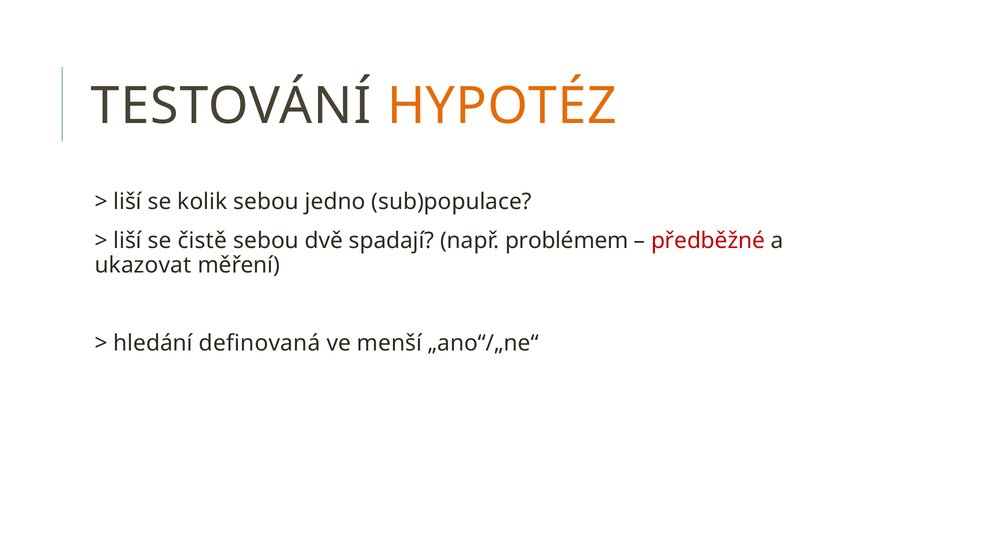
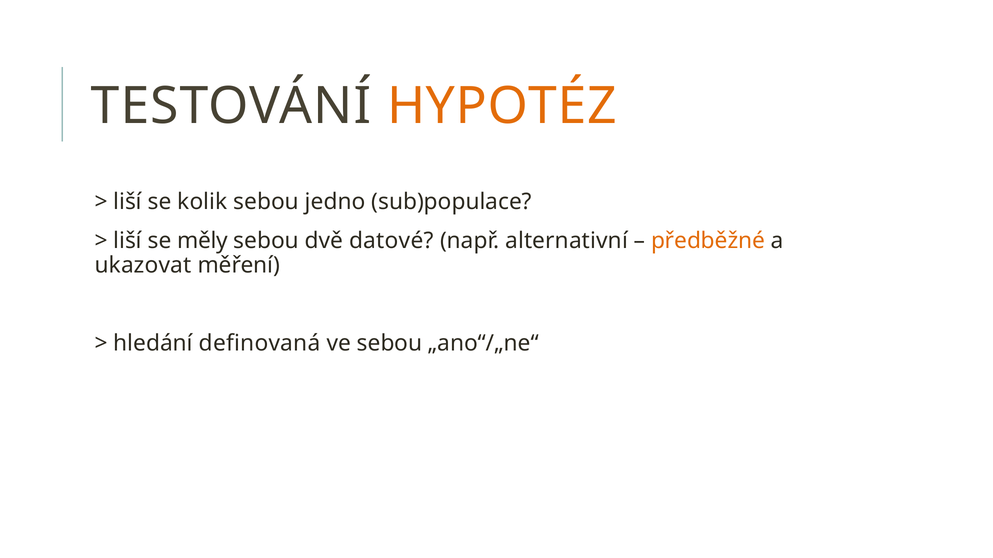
čistě: čistě -> měly
spadají: spadají -> datové
problémem: problémem -> alternativní
předběžné colour: red -> orange
ve menší: menší -> sebou
